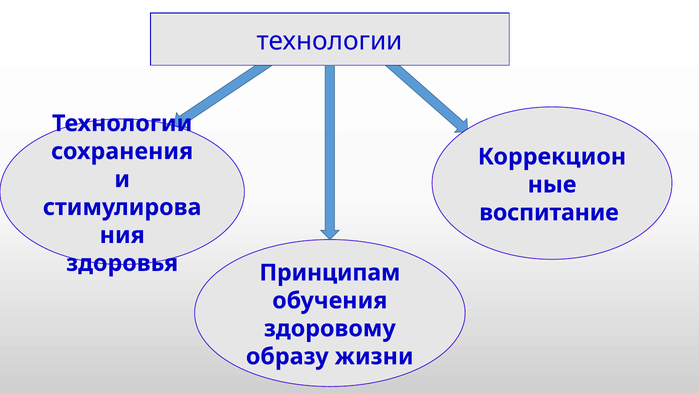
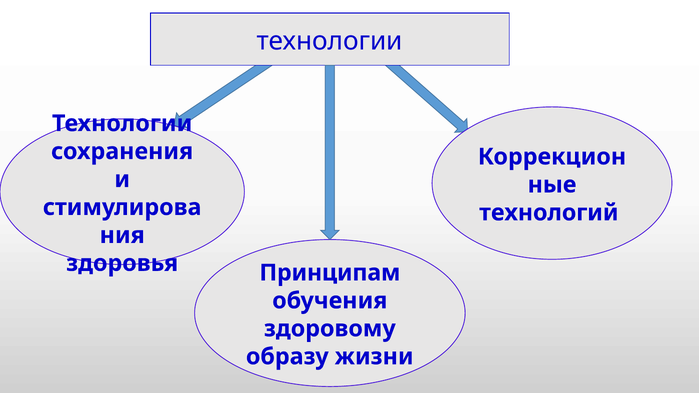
воспитание: воспитание -> технологий
